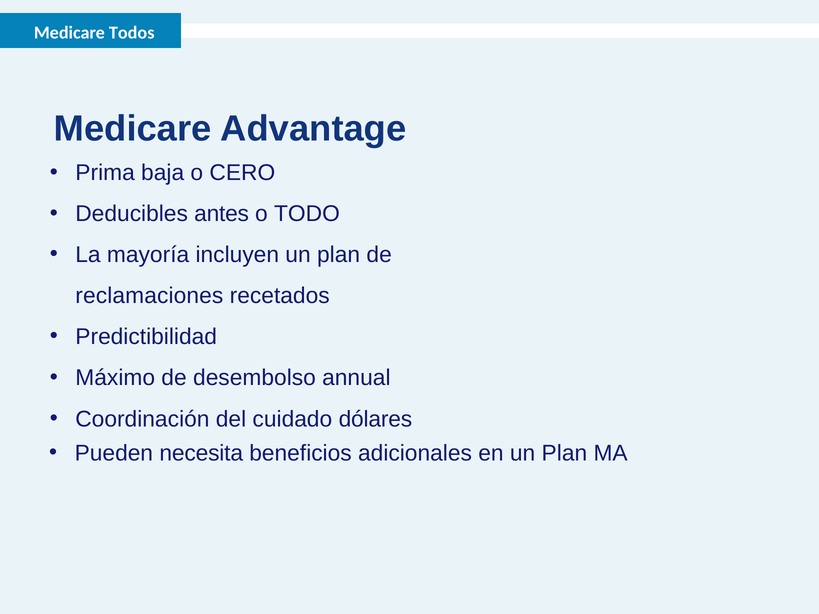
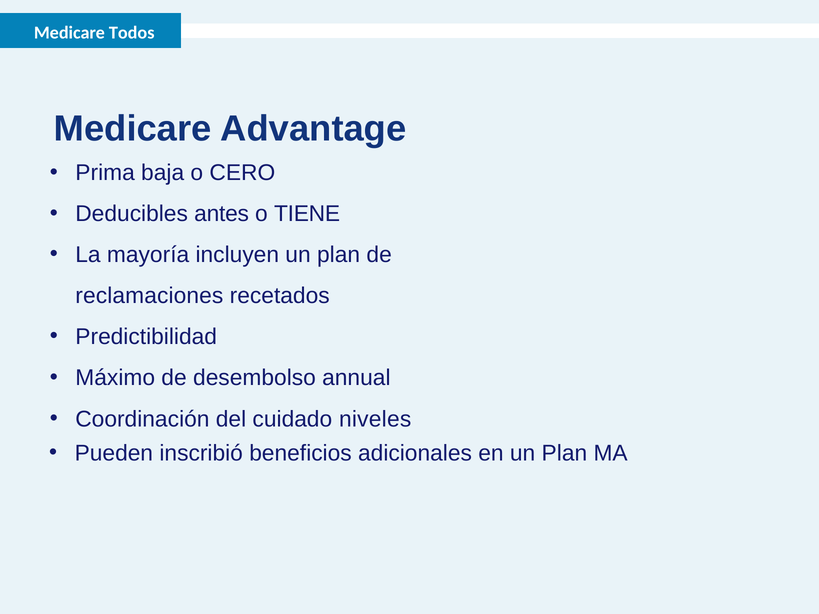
TODO: TODO -> TIENE
dólares: dólares -> niveles
necesita: necesita -> inscribió
